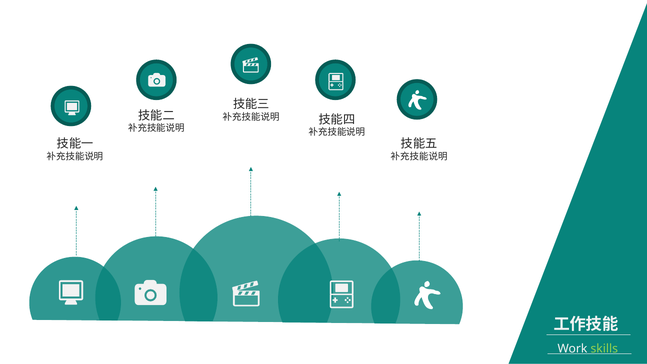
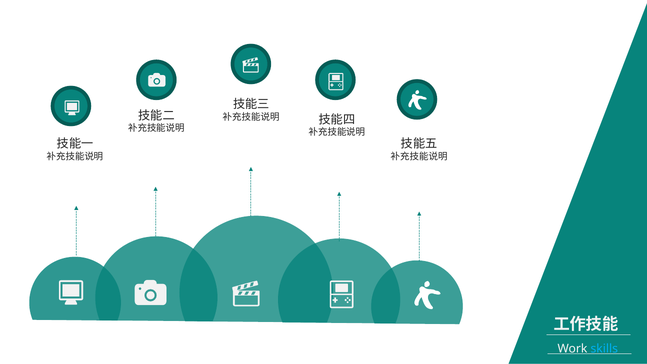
skills colour: light green -> light blue
